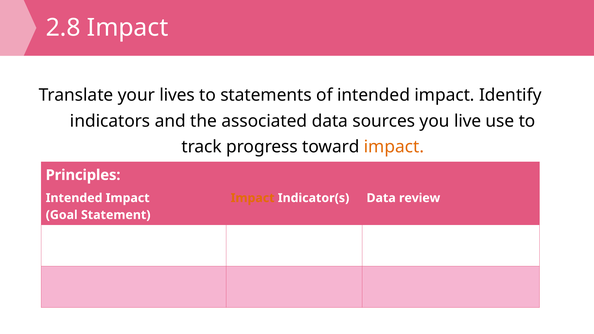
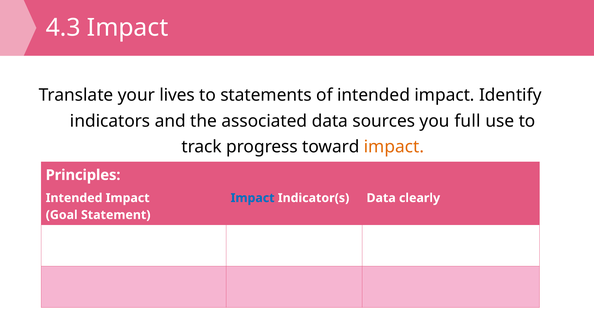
2.8: 2.8 -> 4.3
live: live -> full
Impact at (253, 198) colour: orange -> blue
review: review -> clearly
